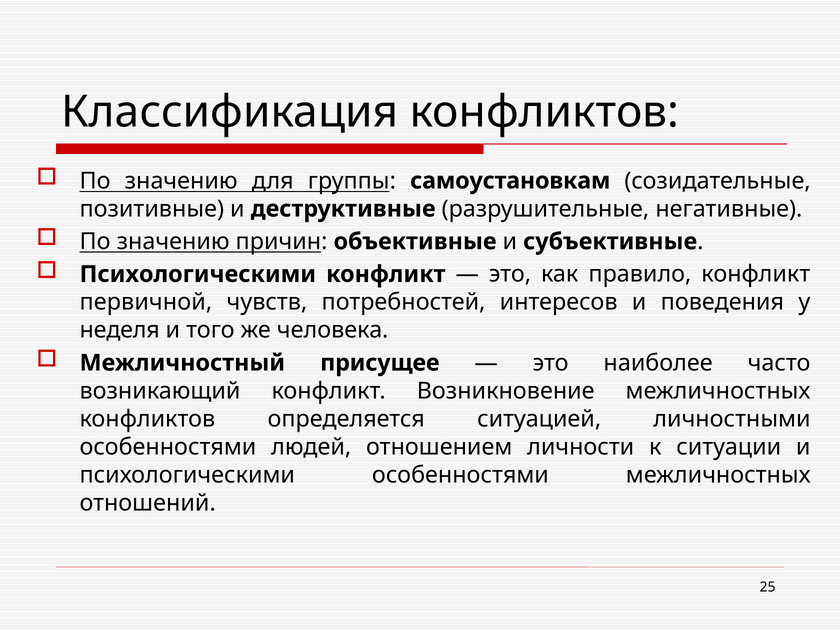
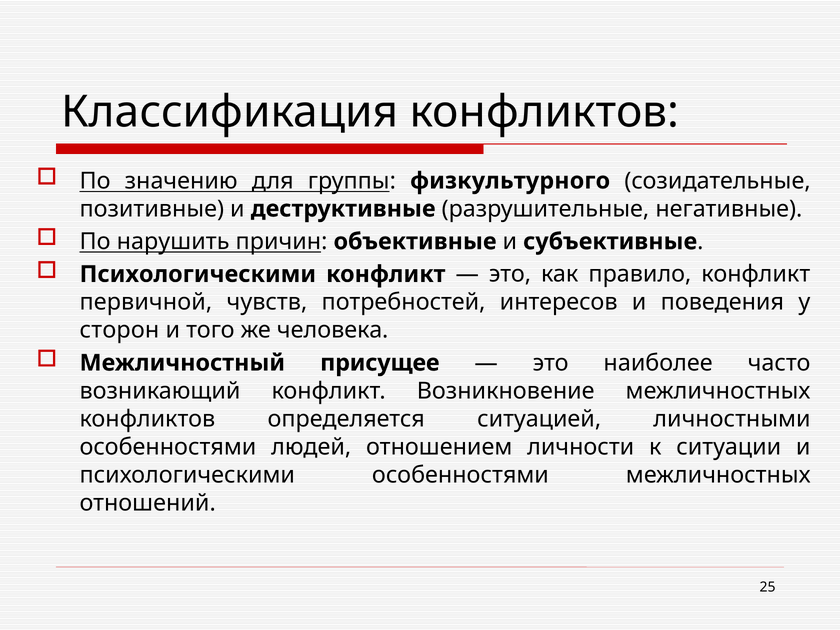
самоустановкам: самоустановкам -> физкультурного
значению at (173, 242): значению -> нарушить
неделя: неделя -> сторон
